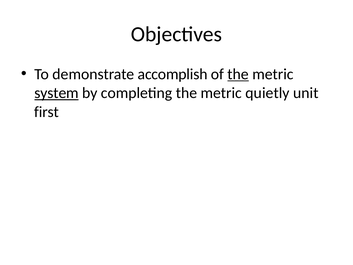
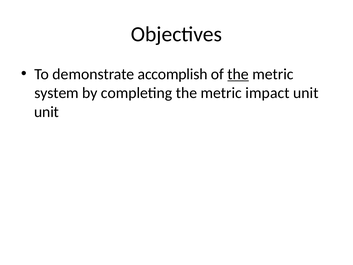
system underline: present -> none
quietly: quietly -> impact
first at (47, 112): first -> unit
